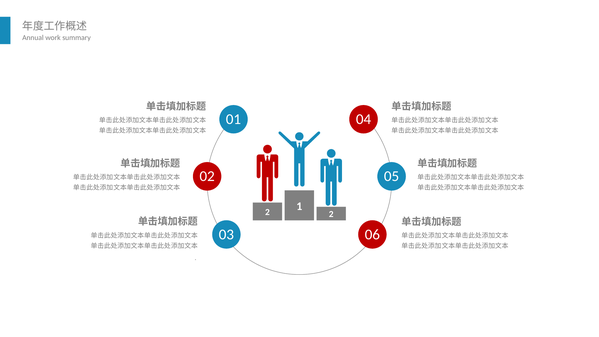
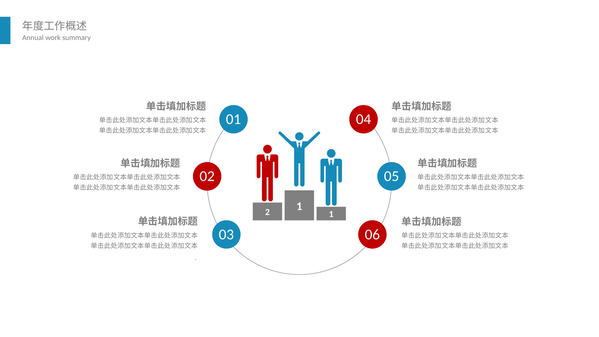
2 2: 2 -> 1
